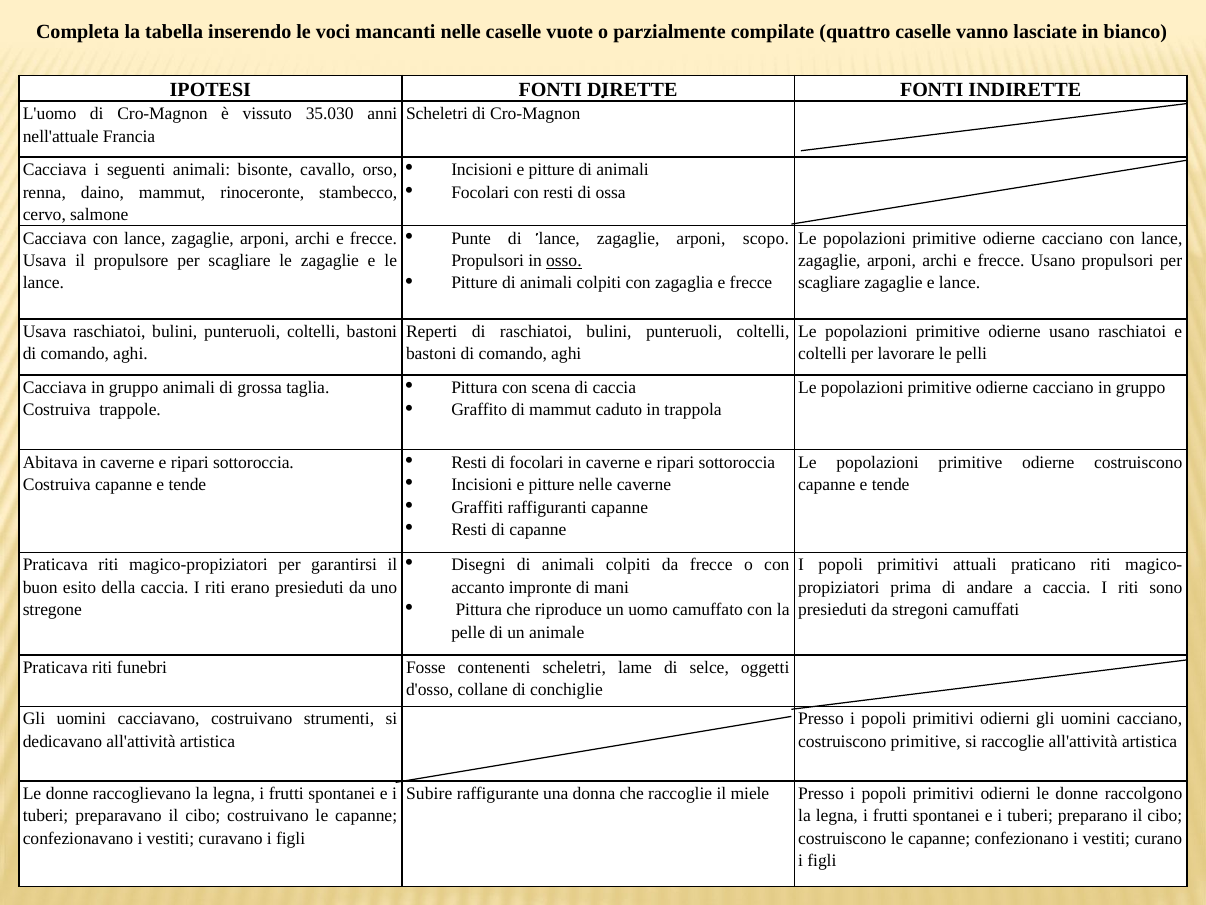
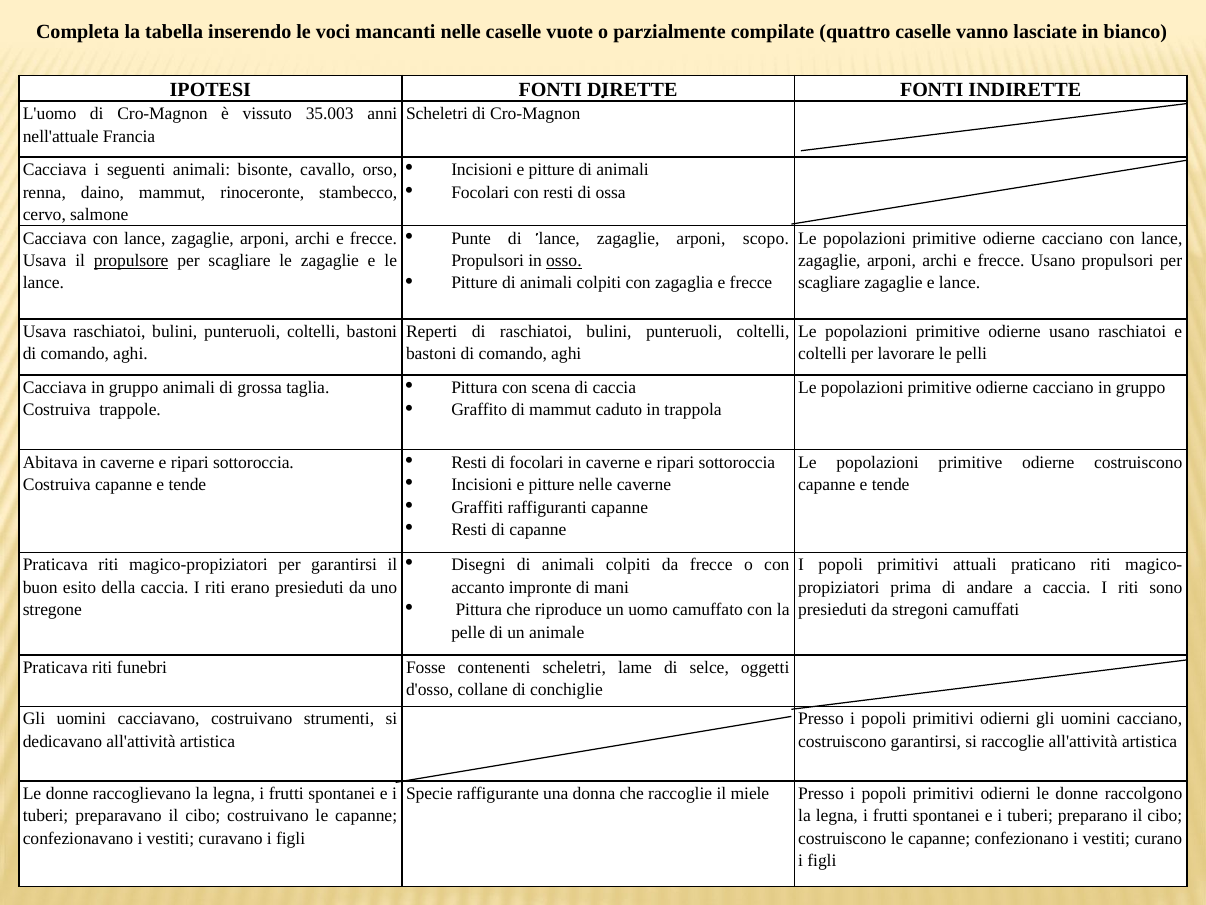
35.030: 35.030 -> 35.003
propulsore underline: none -> present
costruiscono primitive: primitive -> garantirsi
Subire: Subire -> Specie
